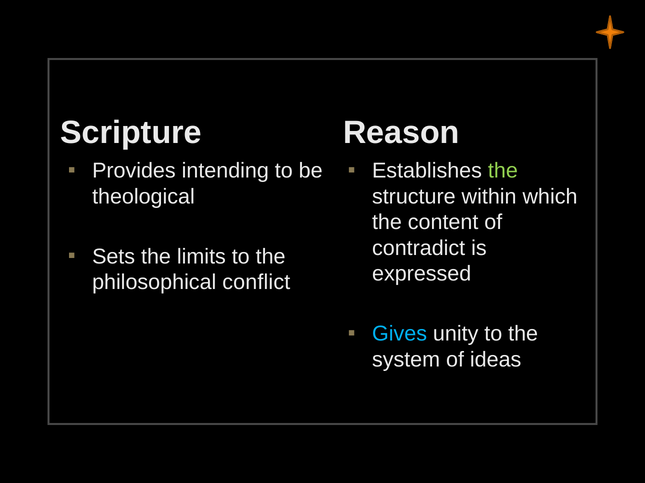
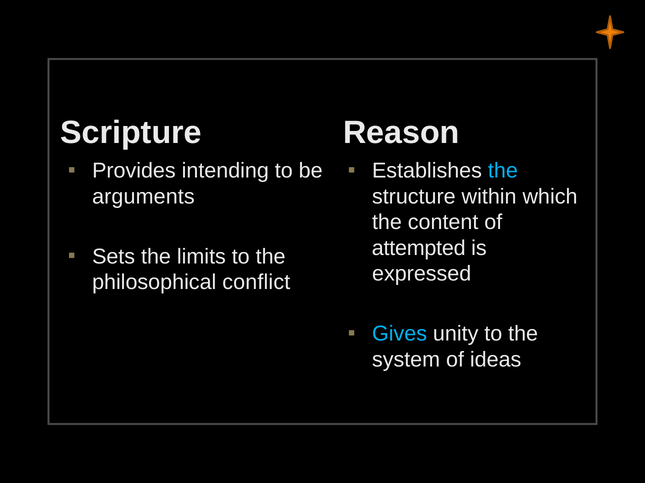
the at (503, 171) colour: light green -> light blue
theological: theological -> arguments
contradict: contradict -> attempted
